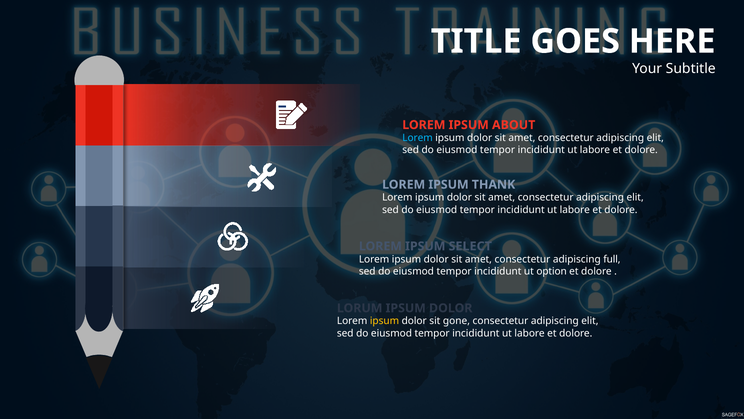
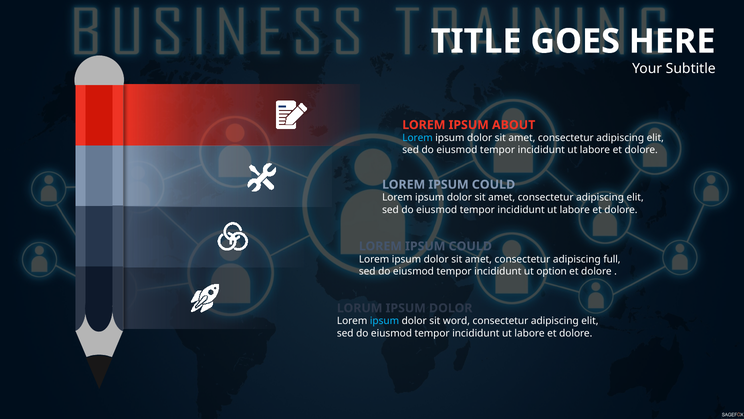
THANK at (494, 184): THANK -> COULD
SELECT at (470, 246): SELECT -> COULD
ipsum at (385, 321) colour: yellow -> light blue
gone: gone -> word
